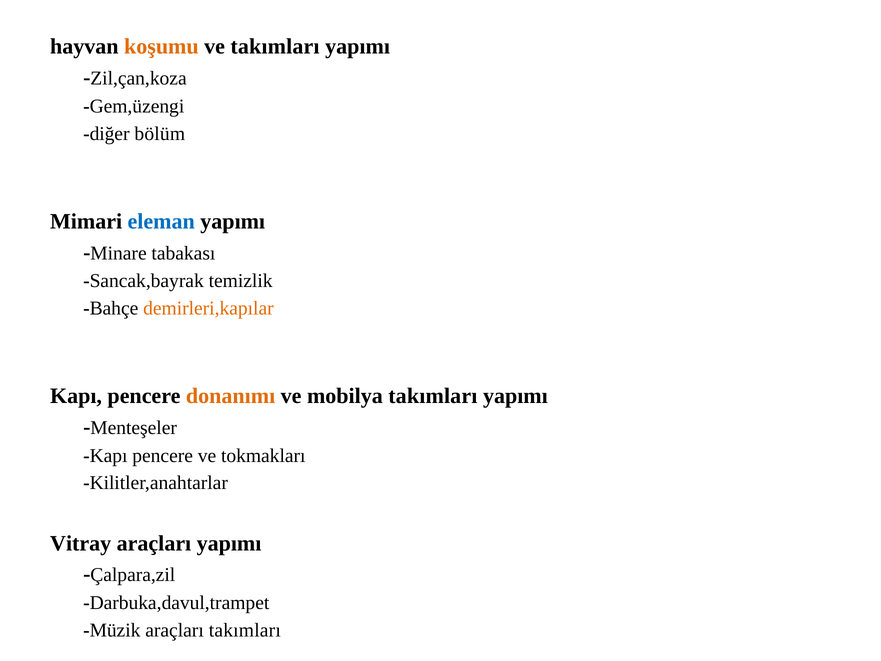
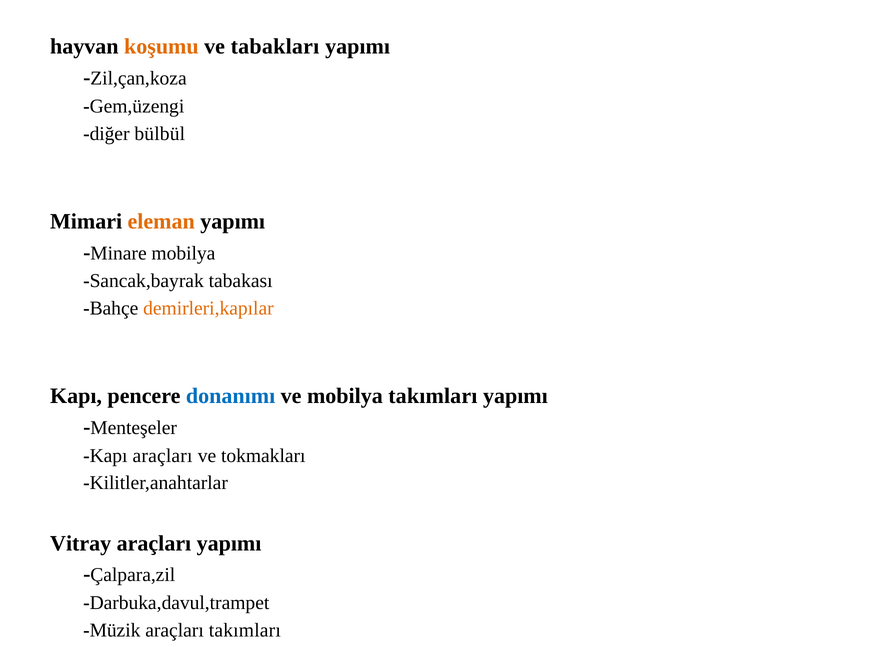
ve takımları: takımları -> tabakları
bölüm: bölüm -> bülbül
eleman colour: blue -> orange
Minare tabakası: tabakası -> mobilya
temizlik: temizlik -> tabakası
donanımı colour: orange -> blue
pencere at (163, 455): pencere -> araçları
